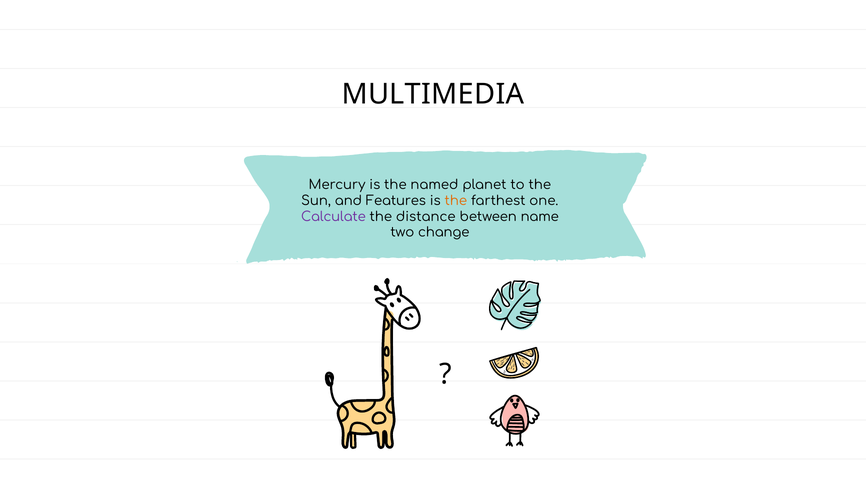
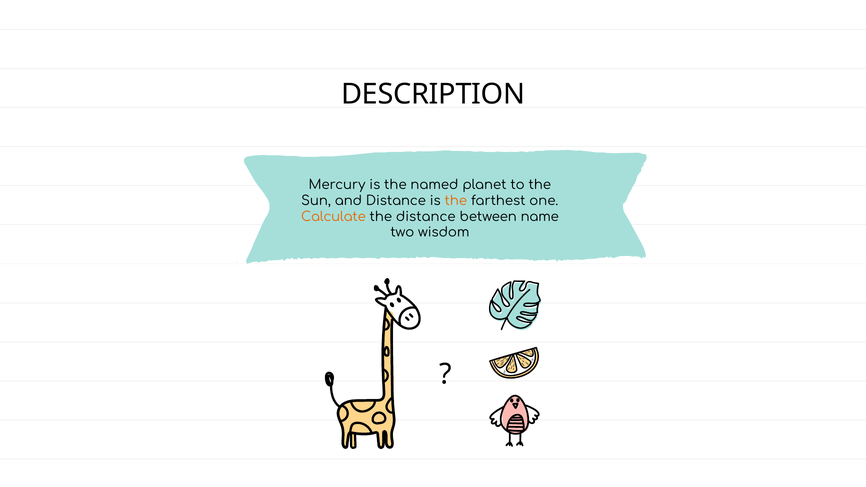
MULTIMEDIA: MULTIMEDIA -> DESCRIPTION
and Features: Features -> Distance
Calculate colour: purple -> orange
change: change -> wisdom
